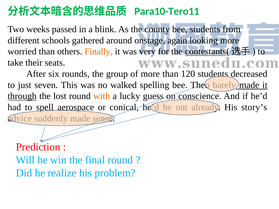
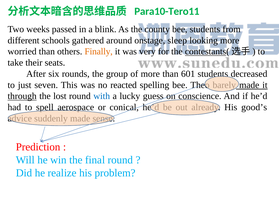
again: again -> sleep
120: 120 -> 601
walked: walked -> reacted
with colour: orange -> blue
story’s: story’s -> good’s
